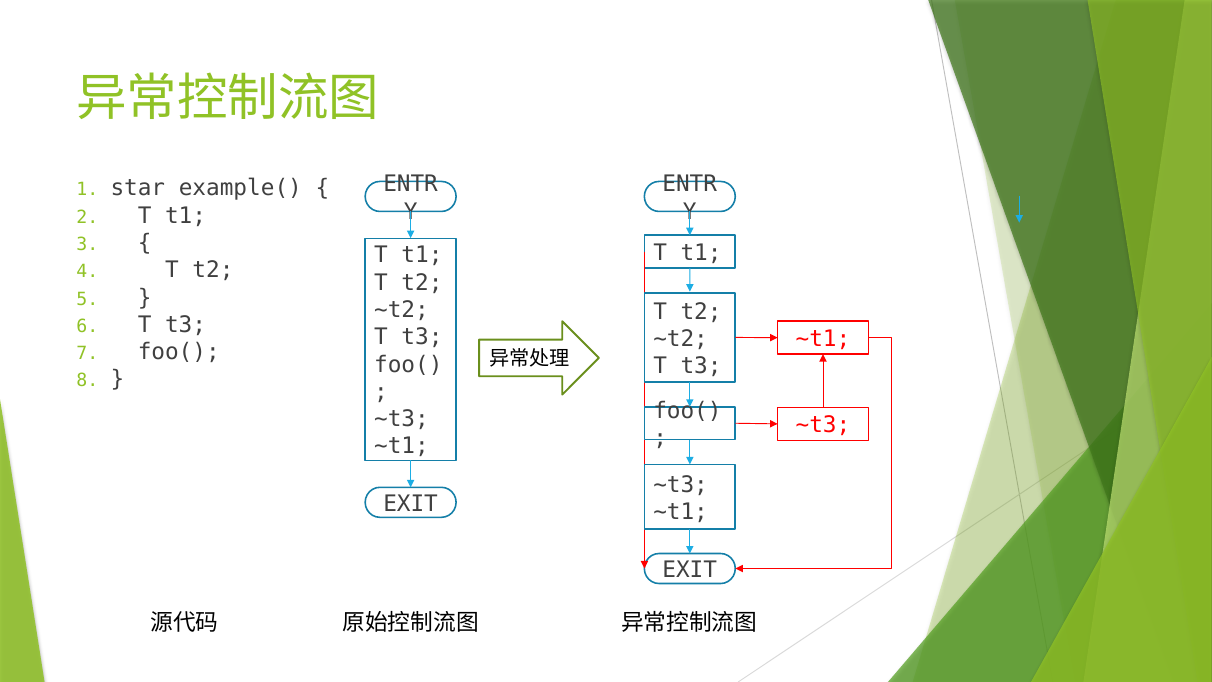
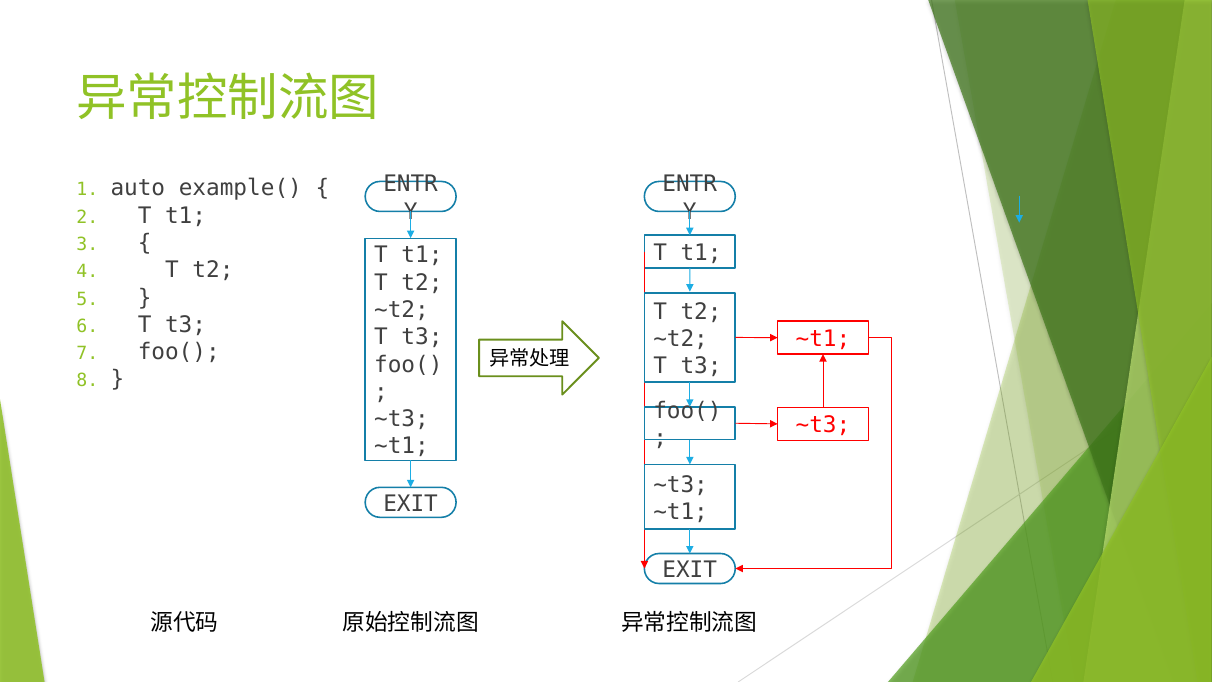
star: star -> auto
